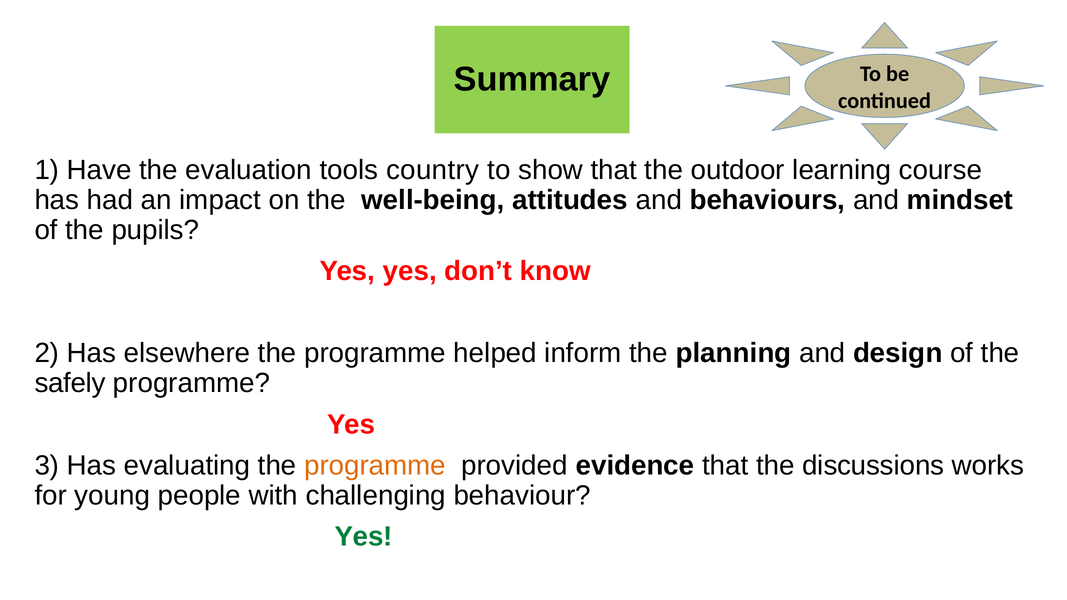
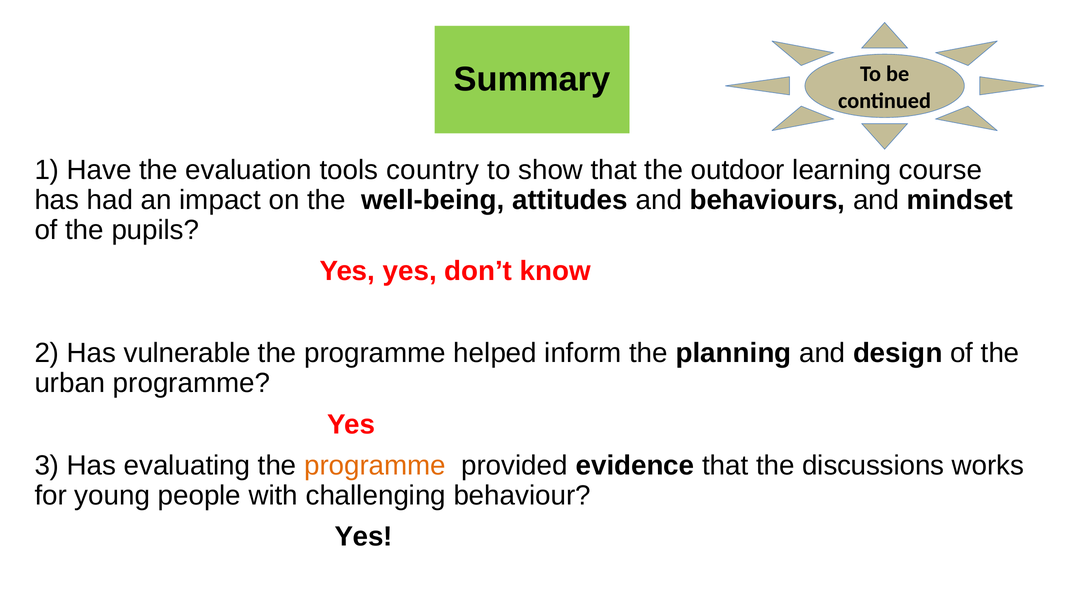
elsewhere: elsewhere -> vulnerable
safely: safely -> urban
Yes at (364, 537) colour: green -> black
